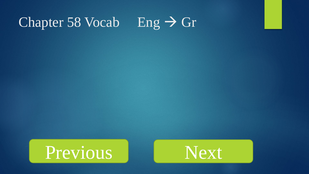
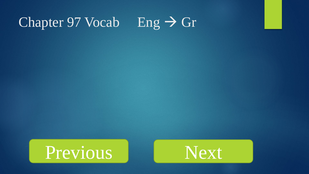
58: 58 -> 97
